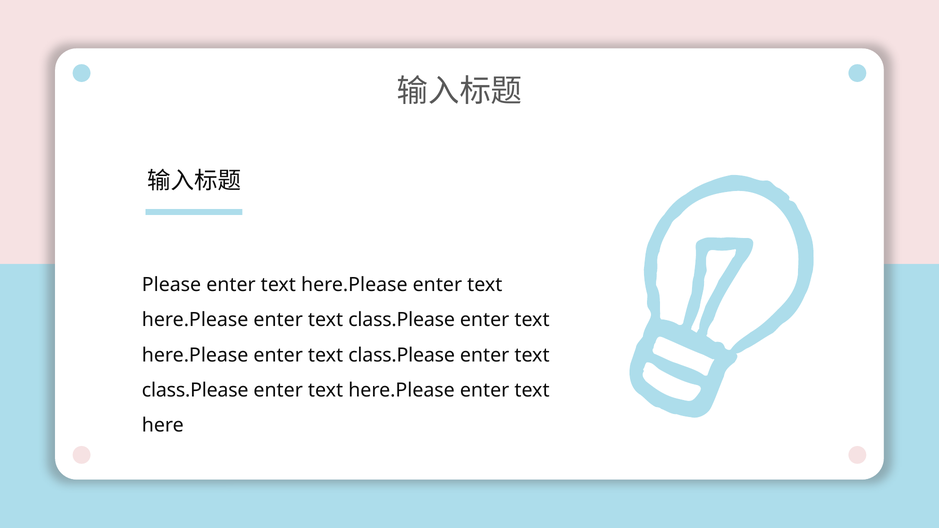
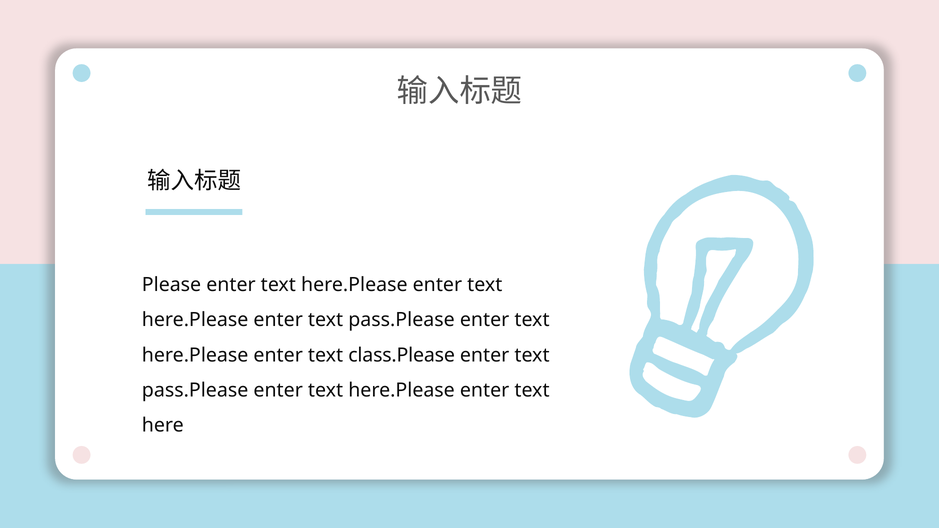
class.Please at (402, 320): class.Please -> pass.Please
class.Please at (195, 390): class.Please -> pass.Please
